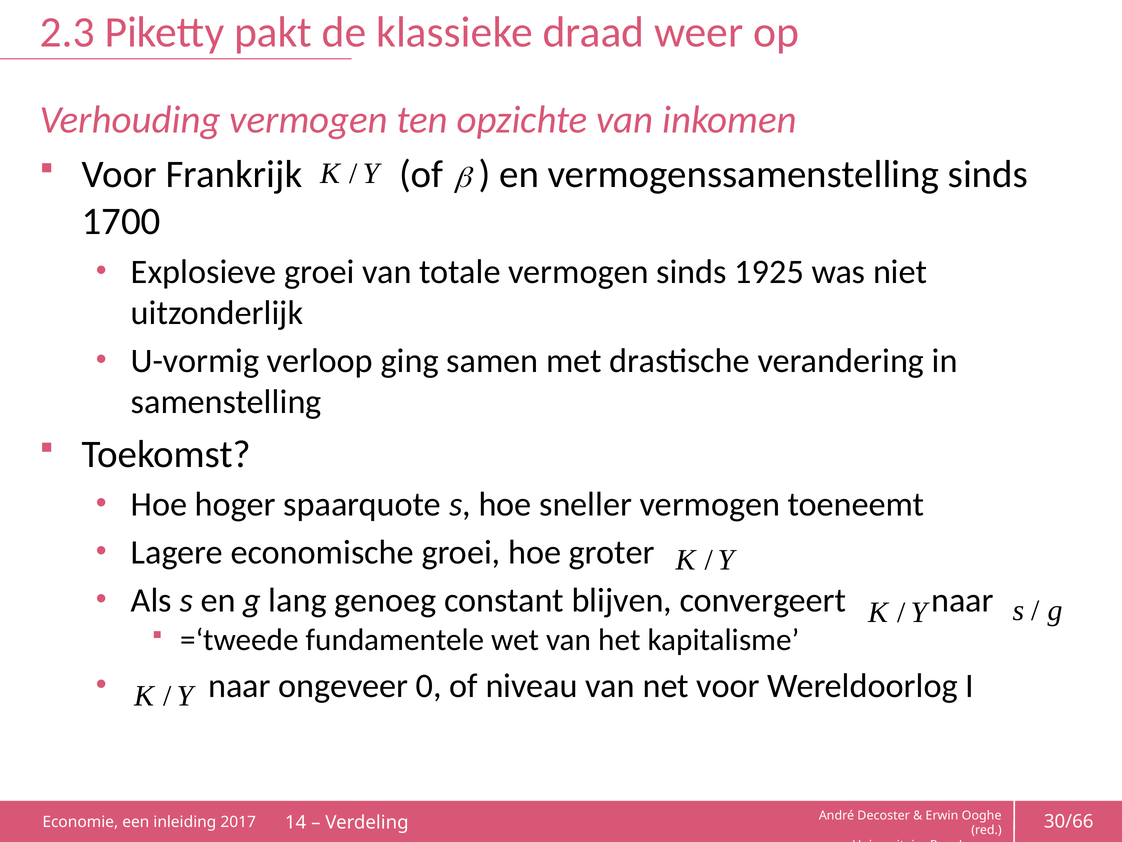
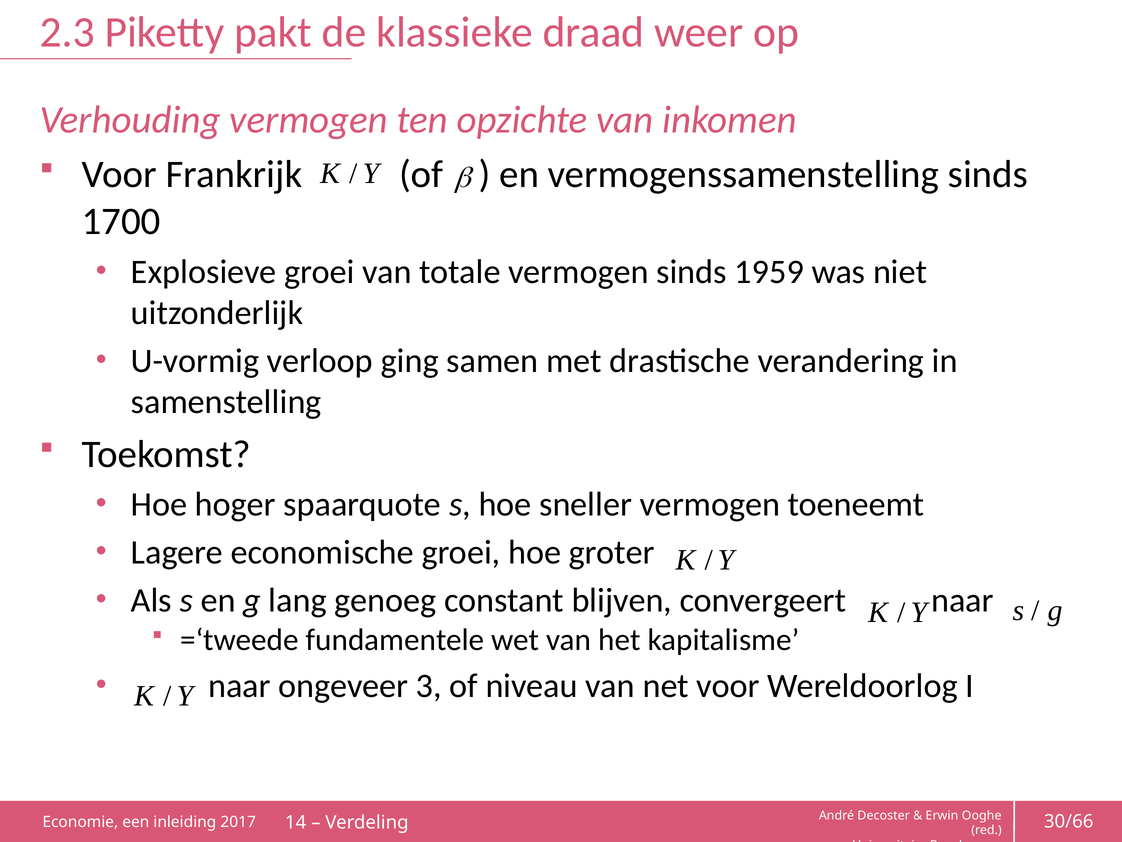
1925: 1925 -> 1959
0: 0 -> 3
